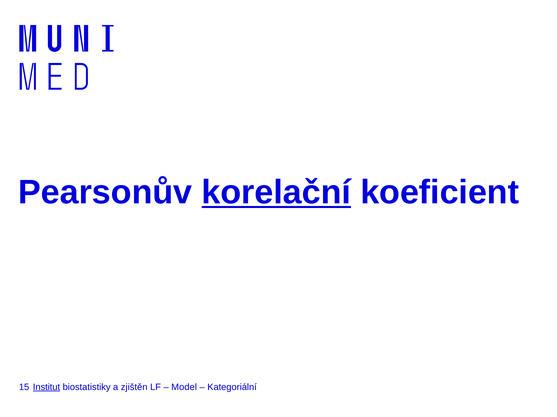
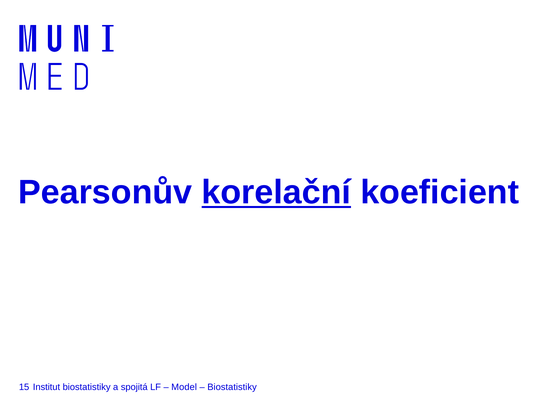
Institut underline: present -> none
zjištěn: zjištěn -> spojitá
Kategoriální at (232, 388): Kategoriální -> Biostatistiky
